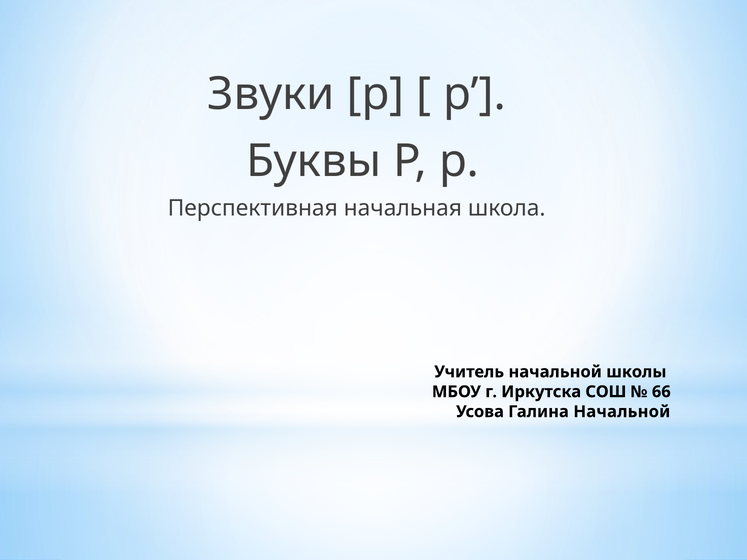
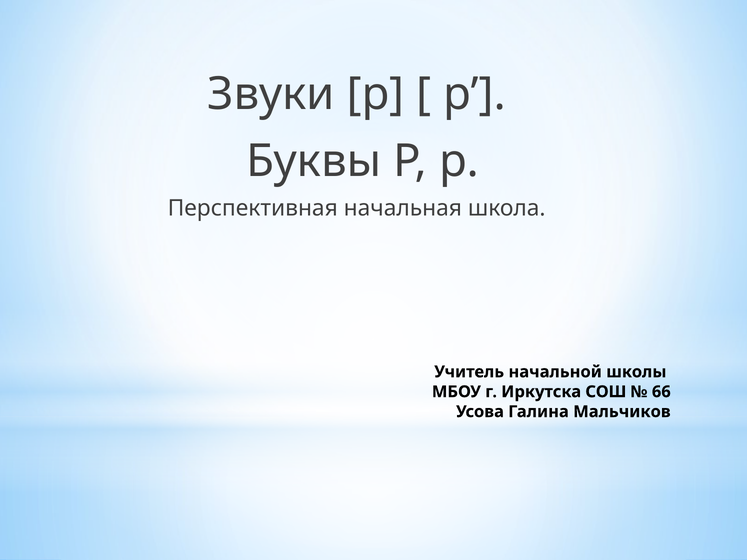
Галина Начальной: Начальной -> Мальчиков
